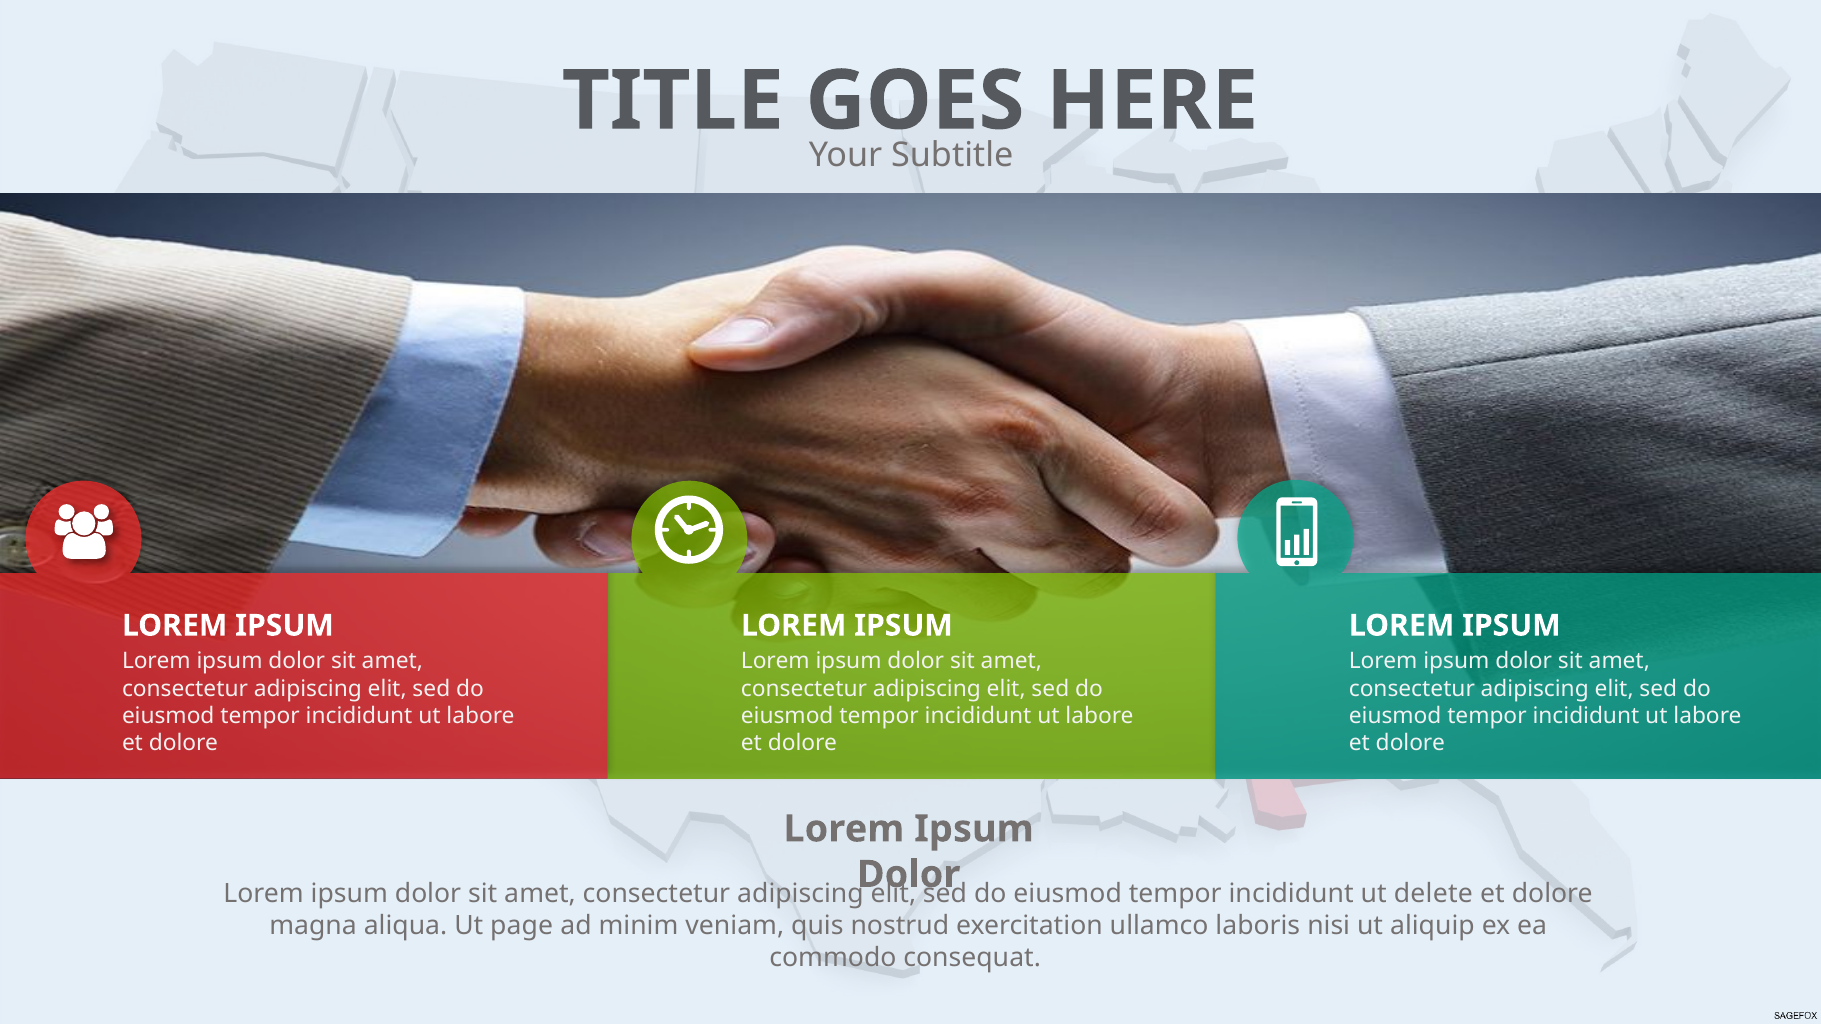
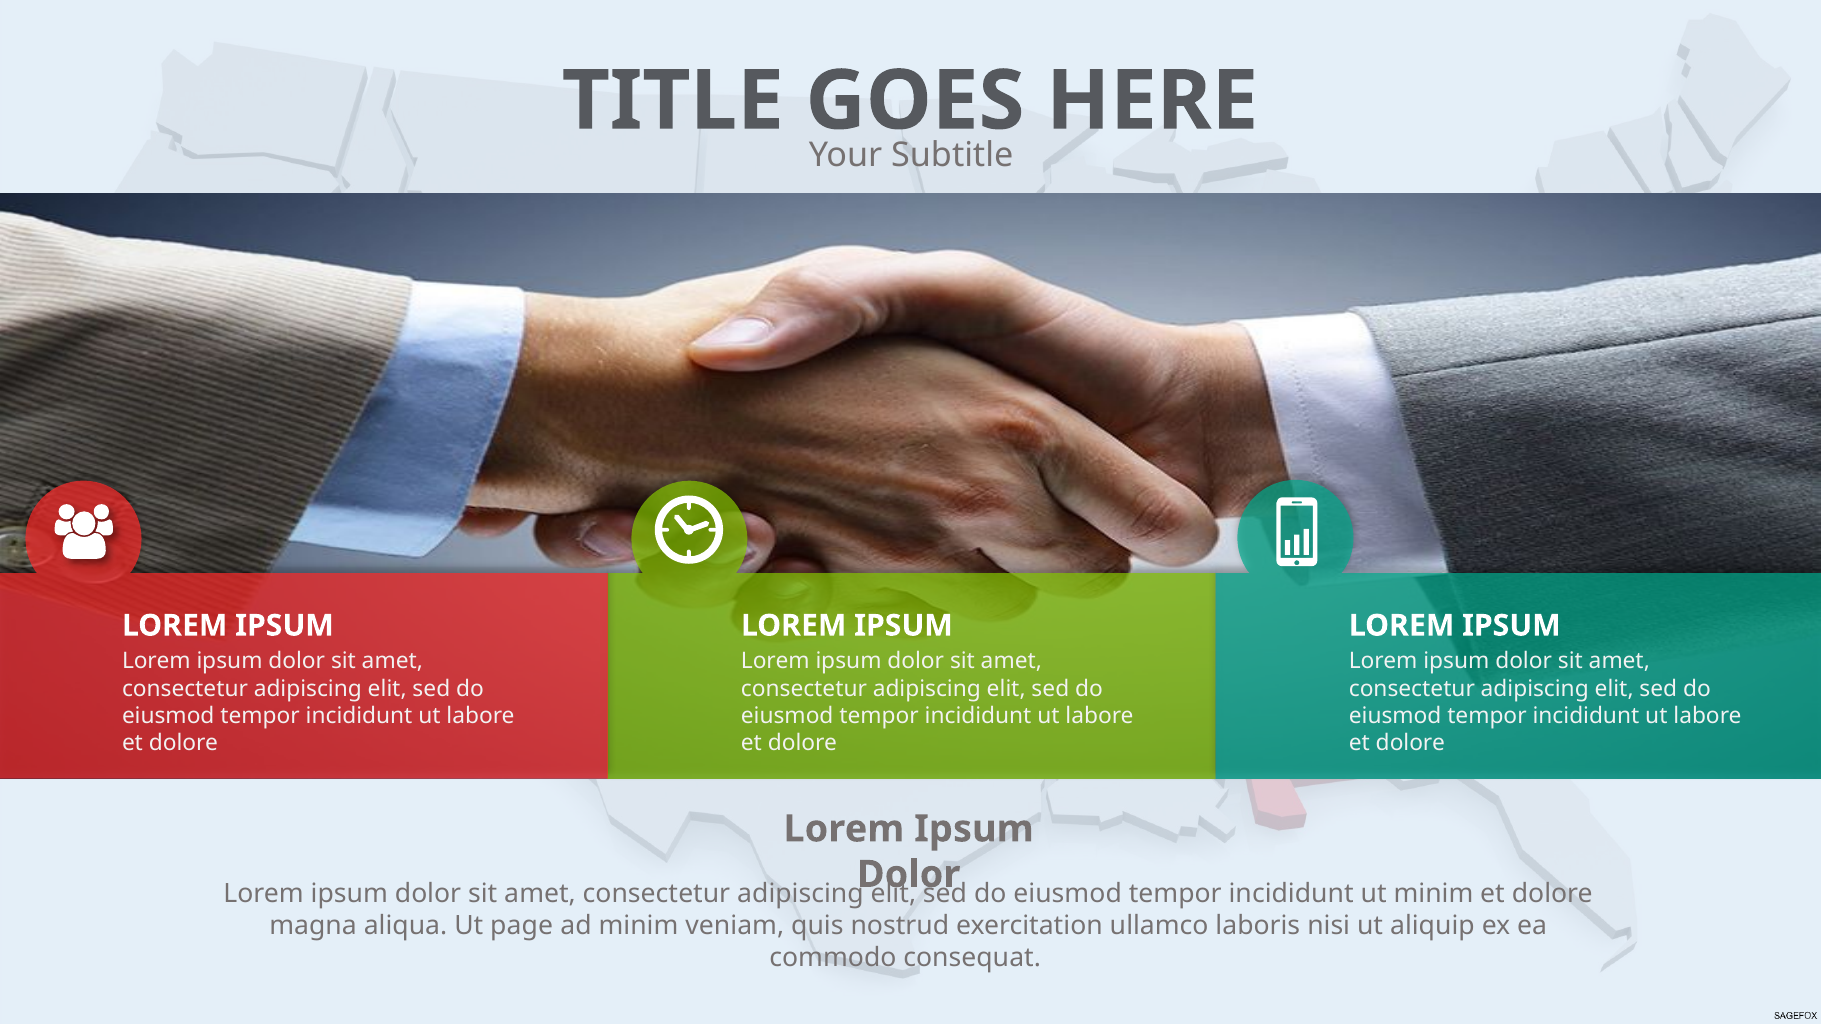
ut delete: delete -> minim
